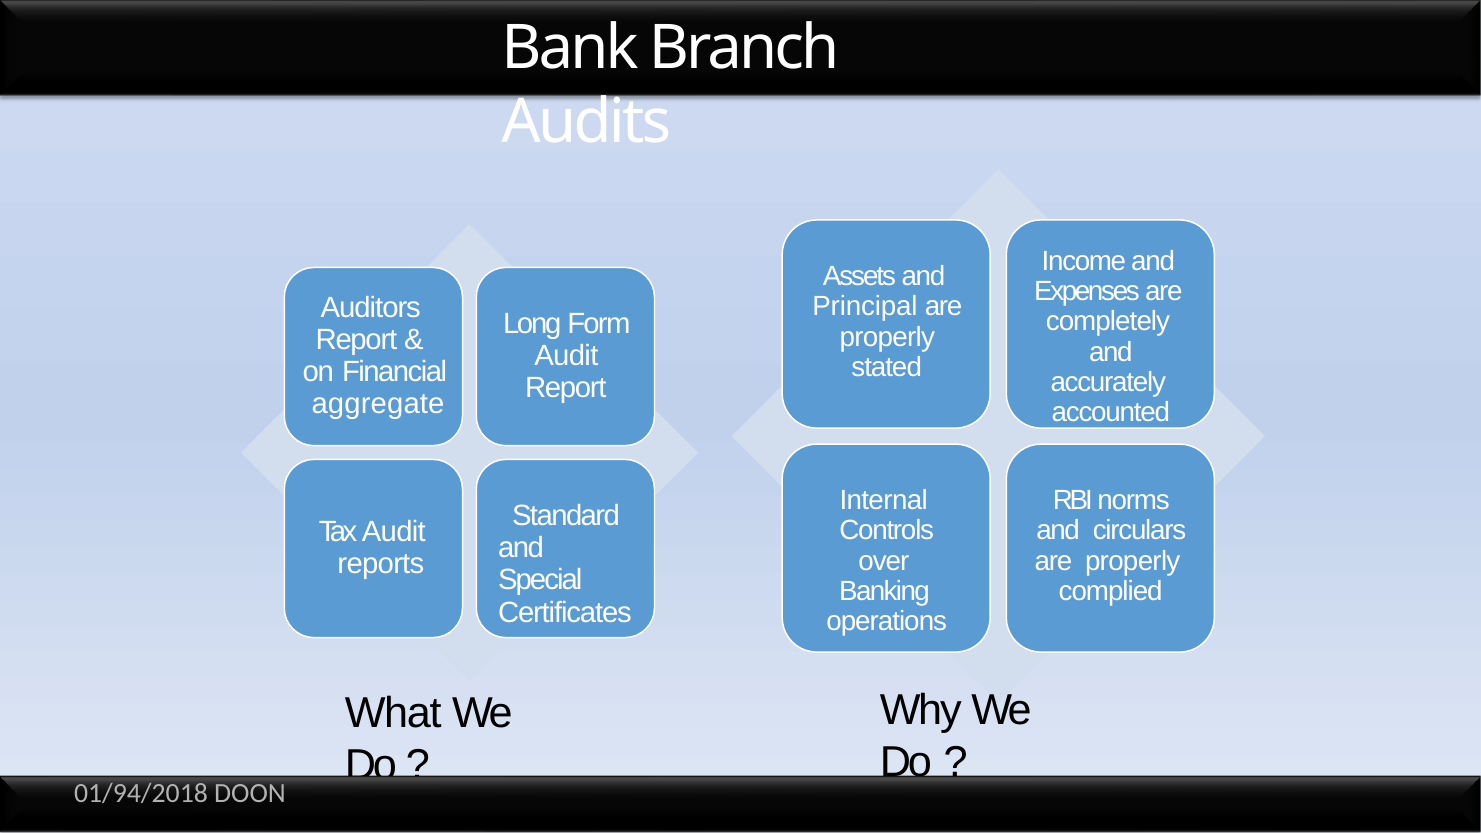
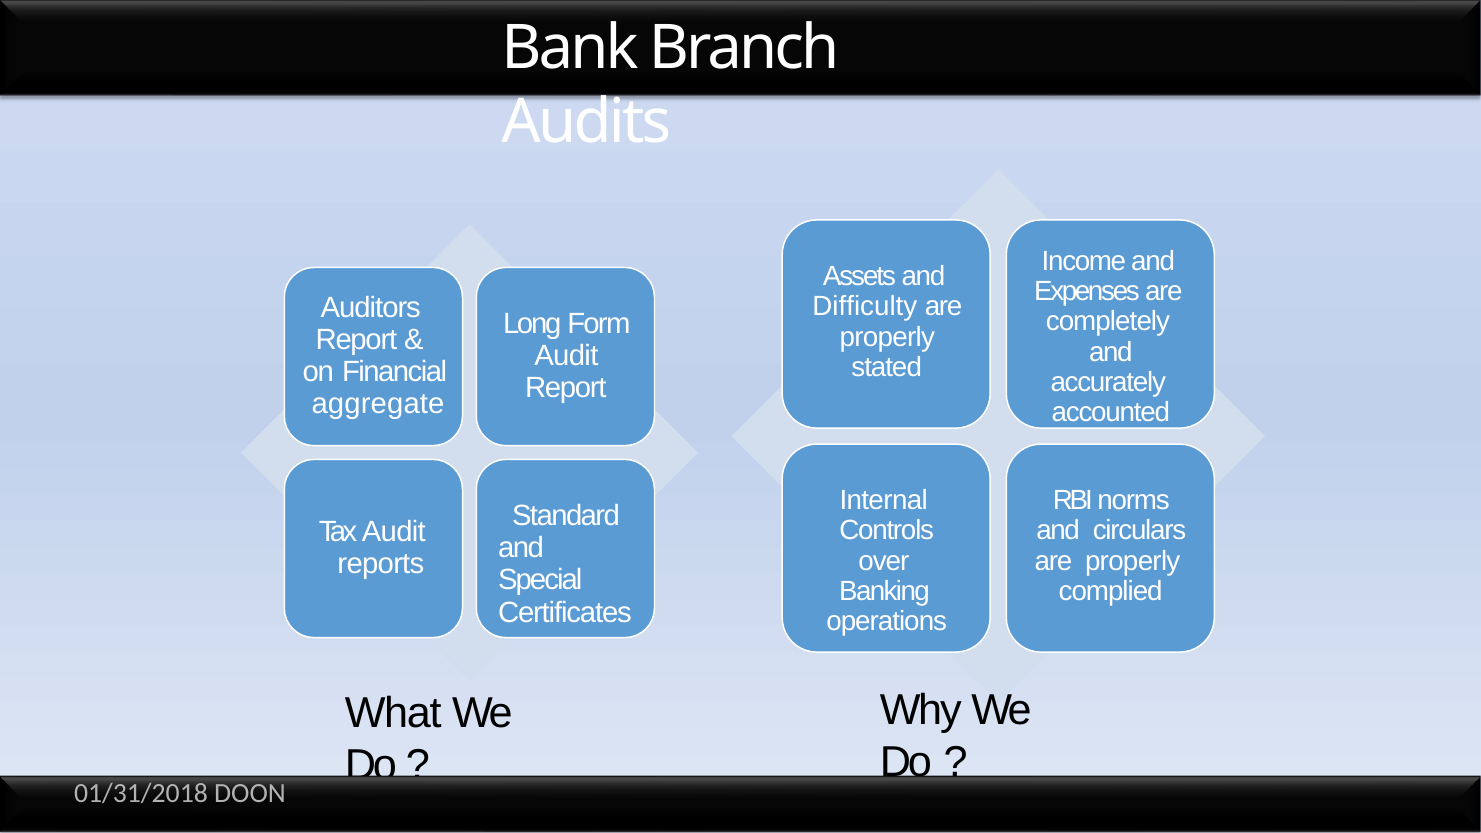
Principal: Principal -> Difficulty
01/94/2018: 01/94/2018 -> 01/31/2018
